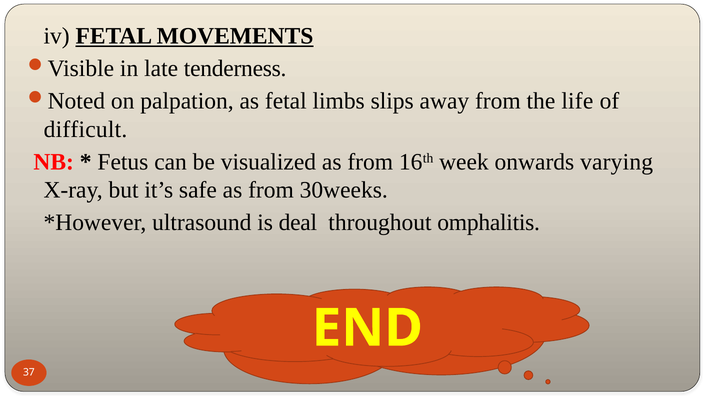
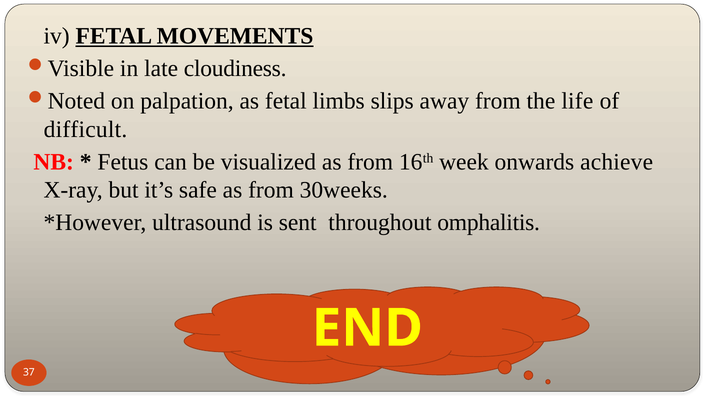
tenderness: tenderness -> cloudiness
varying: varying -> achieve
deal: deal -> sent
